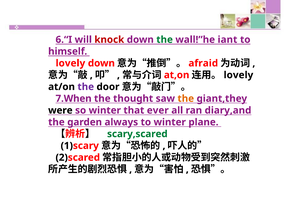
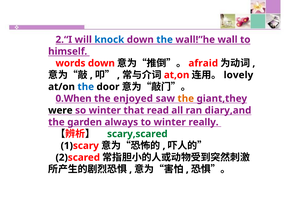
6.“I: 6.“I -> 2.“I
knock colour: red -> blue
the at (165, 40) colour: green -> blue
iant: iant -> wall
lovely at (70, 63): lovely -> words
the at (86, 87) colour: purple -> blue
7.When: 7.When -> 0.When
thought: thought -> enjoyed
ever: ever -> read
plane: plane -> really
